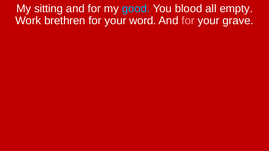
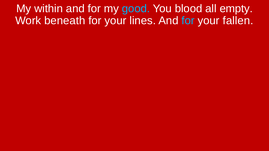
sitting: sitting -> within
brethren: brethren -> beneath
word: word -> lines
for at (188, 21) colour: pink -> light blue
grave: grave -> fallen
